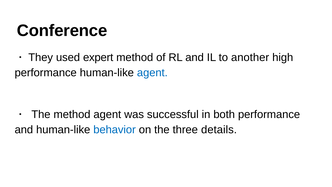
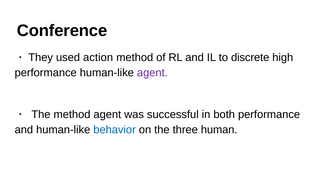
expert: expert -> action
another: another -> discrete
agent at (152, 73) colour: blue -> purple
details: details -> human
